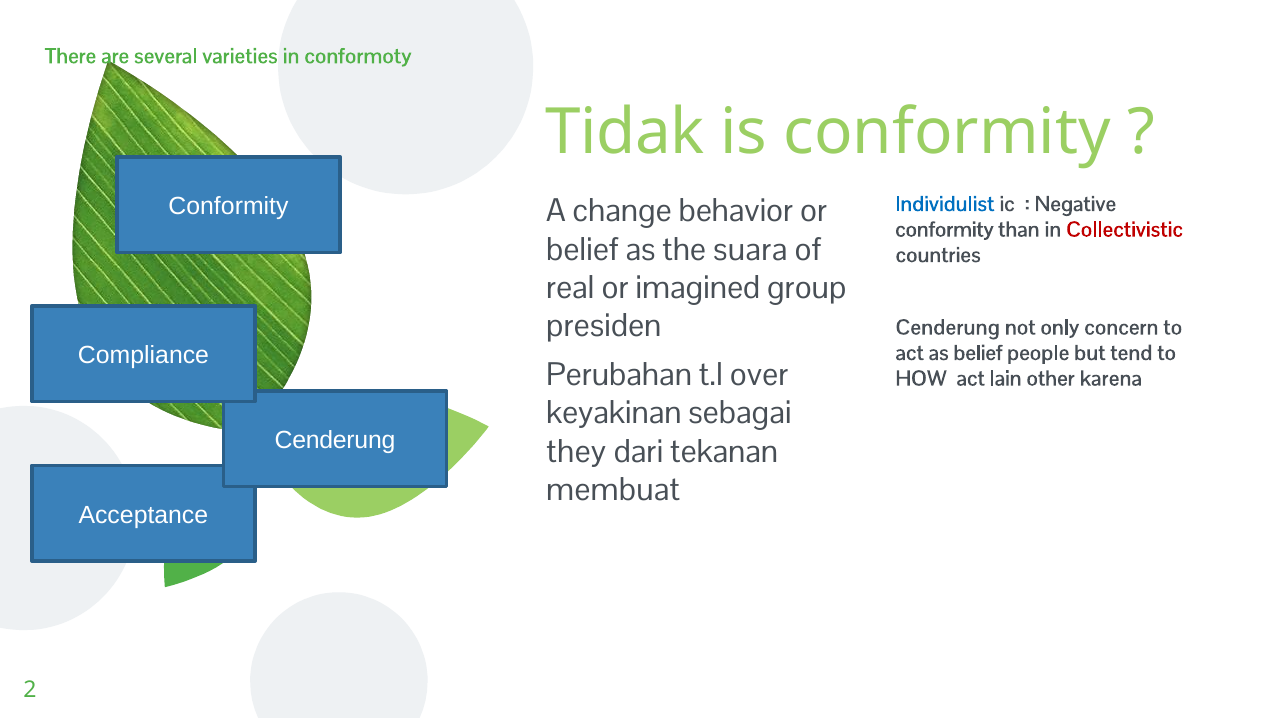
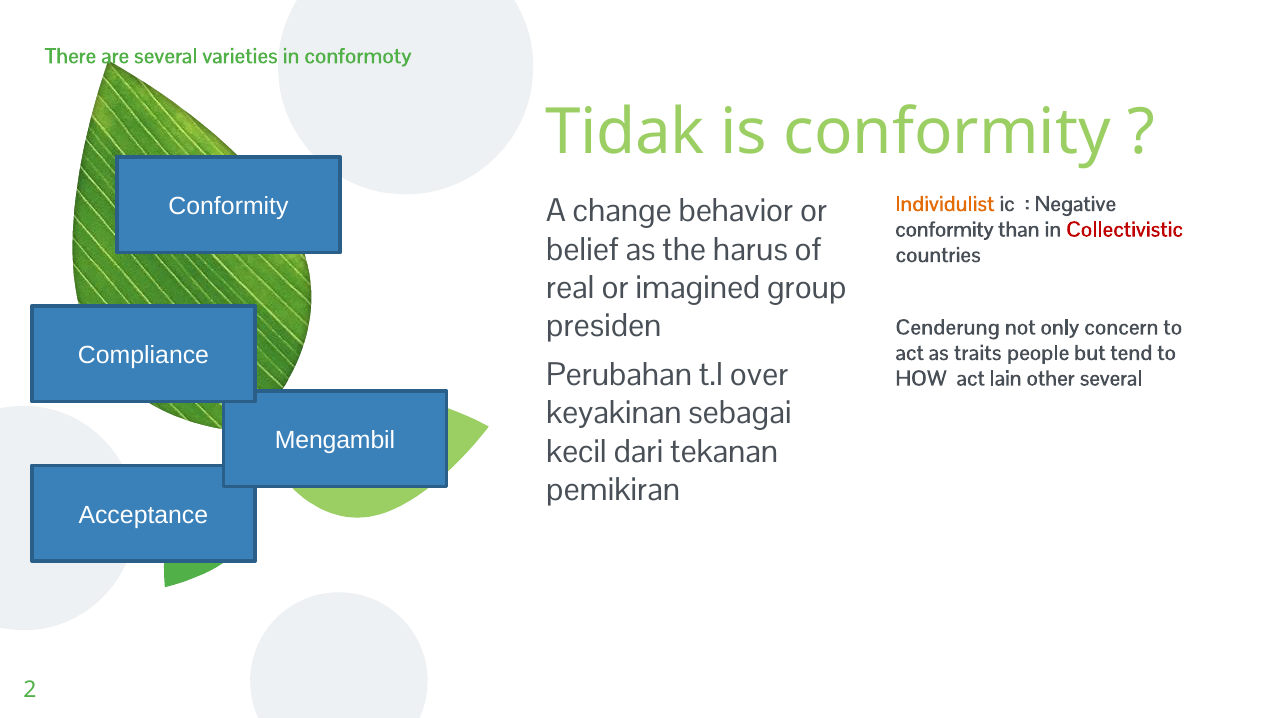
Individulist colour: blue -> orange
suara: suara -> harus
as belief: belief -> traits
other karena: karena -> several
Cenderung at (335, 440): Cenderung -> Mengambil
they: they -> kecil
membuat: membuat -> pemikiran
